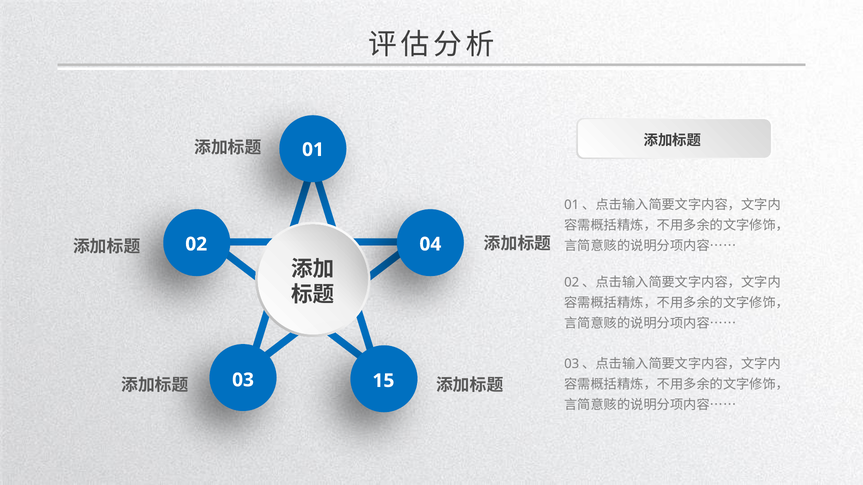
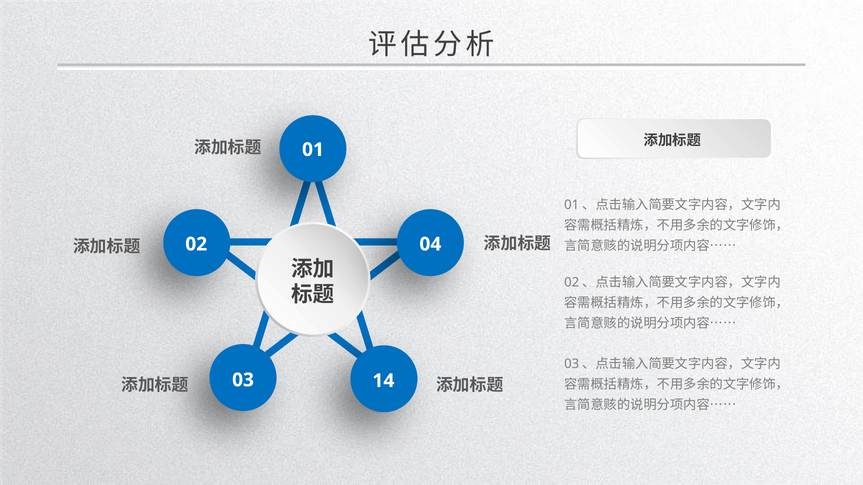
15: 15 -> 14
